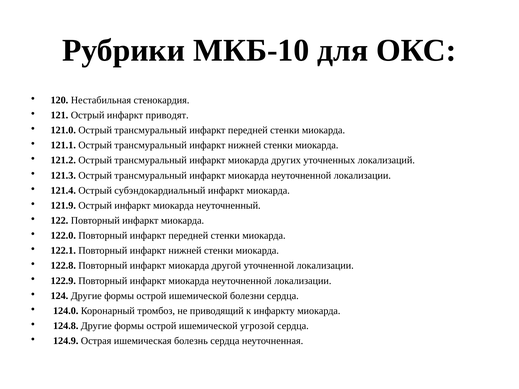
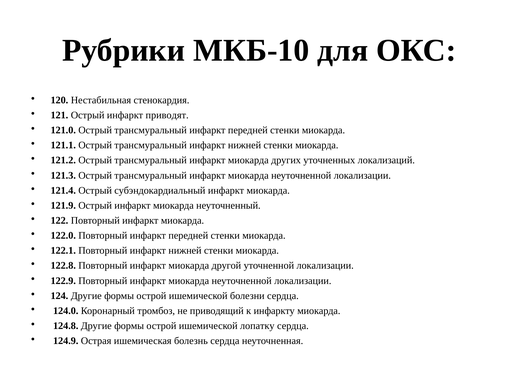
угрозой: угрозой -> лопатку
